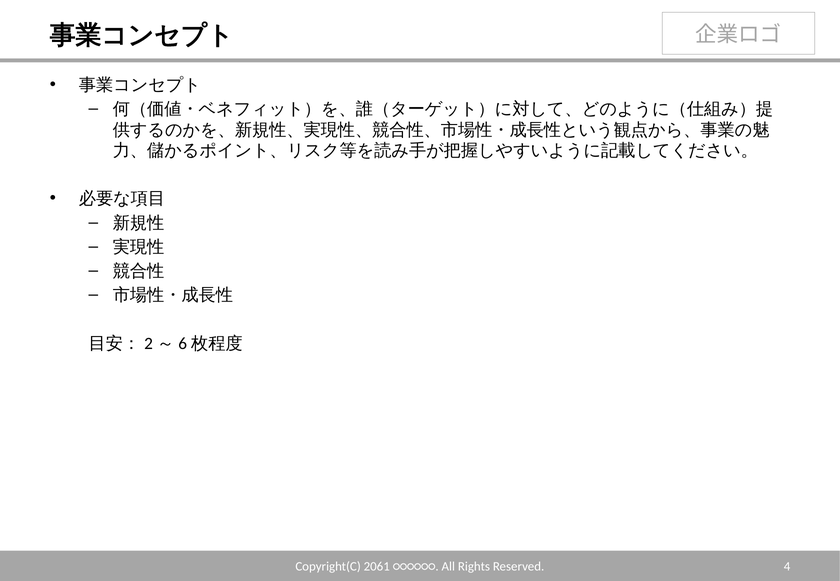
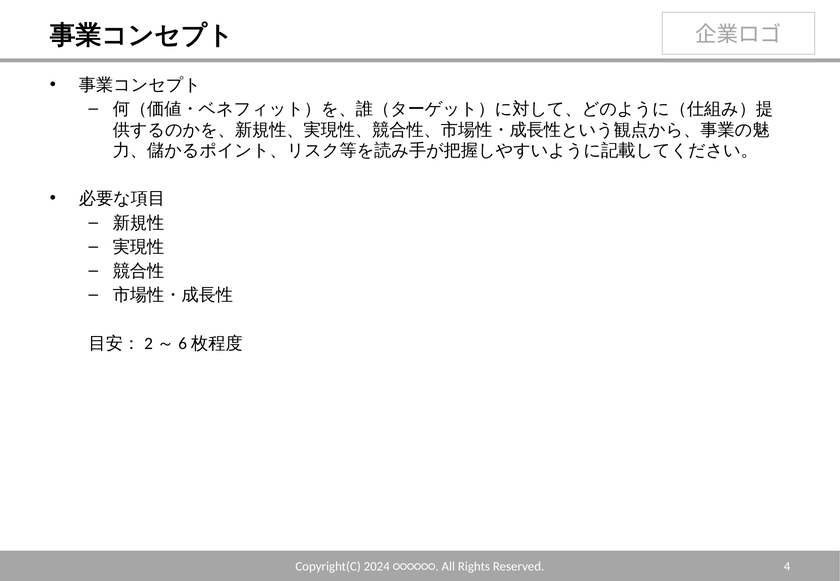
2061: 2061 -> 2024
